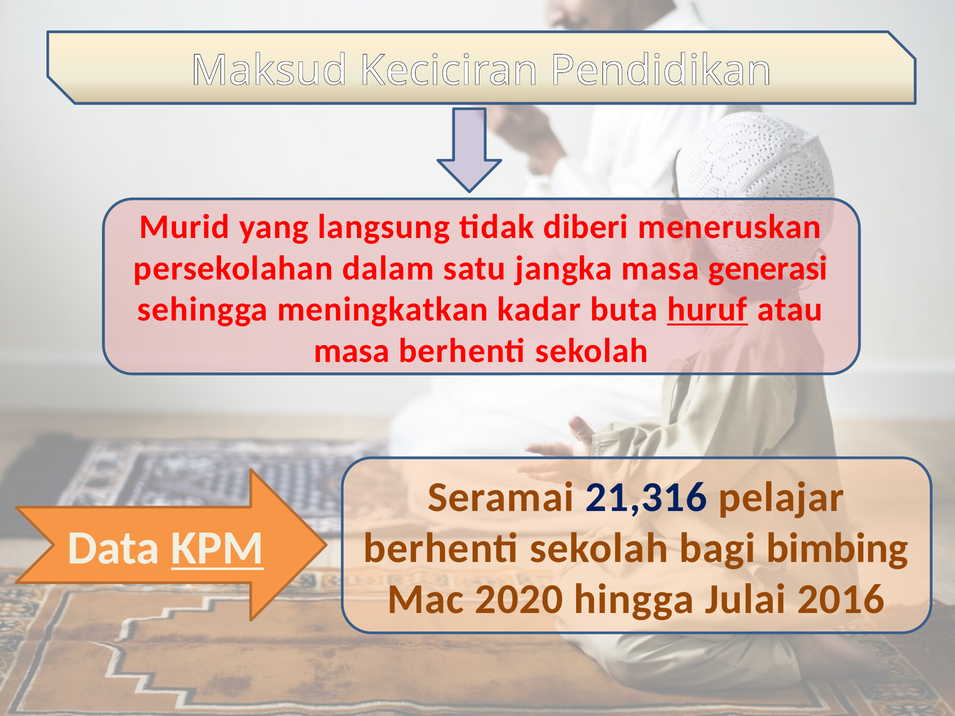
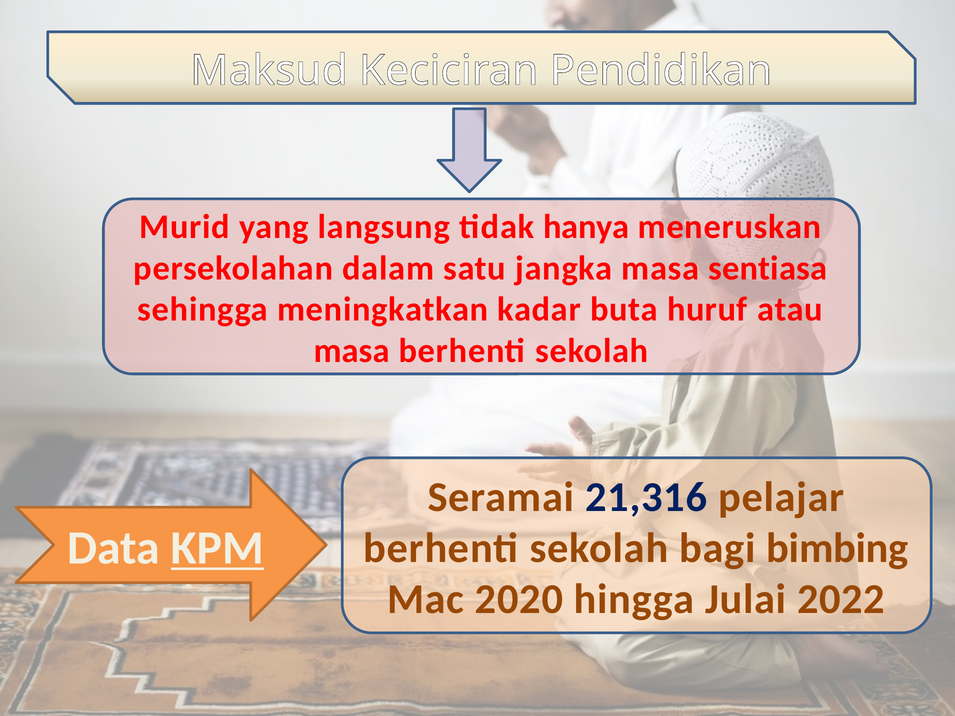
diberi: diberi -> hanya
generasi: generasi -> sentiasa
huruf underline: present -> none
2016: 2016 -> 2022
